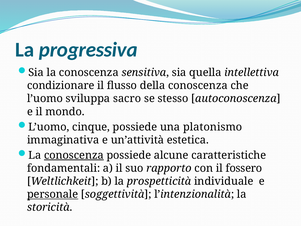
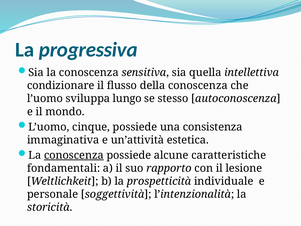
sacro: sacro -> lungo
platonismo: platonismo -> consistenza
fossero: fossero -> lesione
personale underline: present -> none
